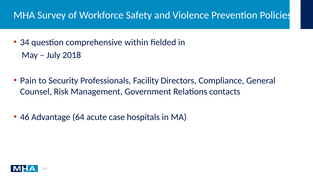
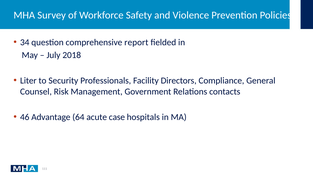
within: within -> report
Pain: Pain -> Liter
